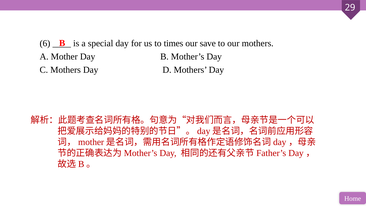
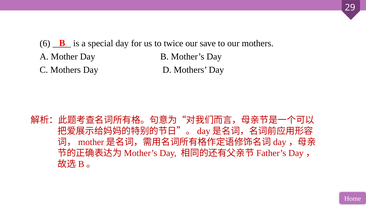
times: times -> twice
